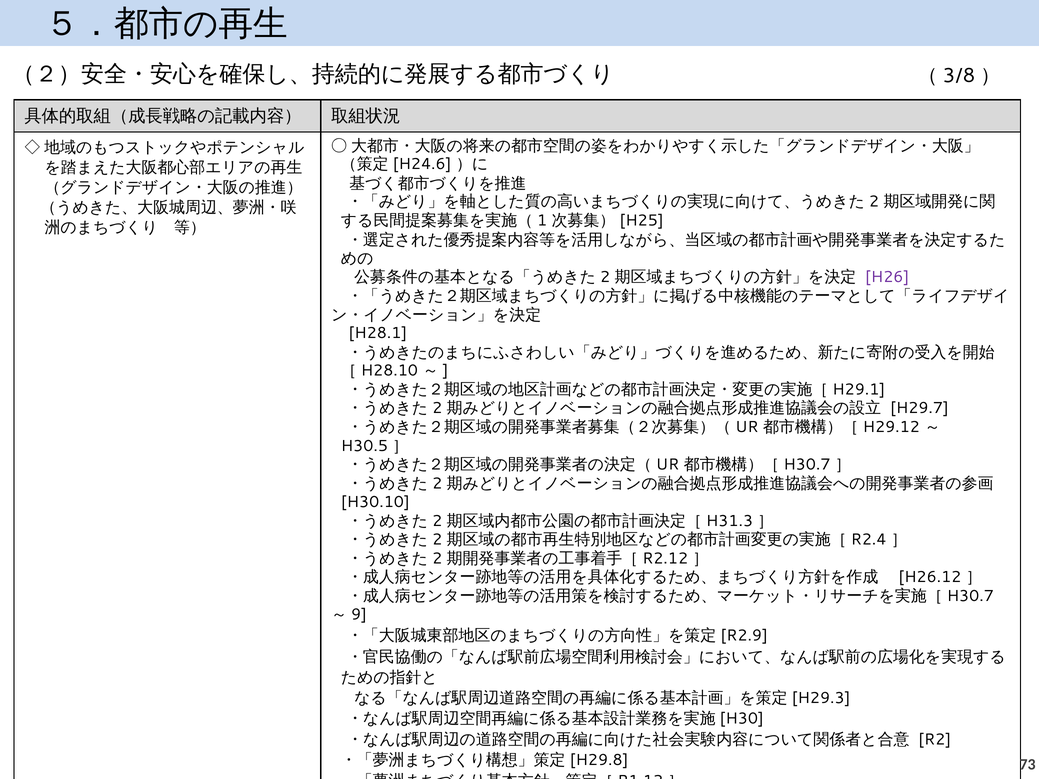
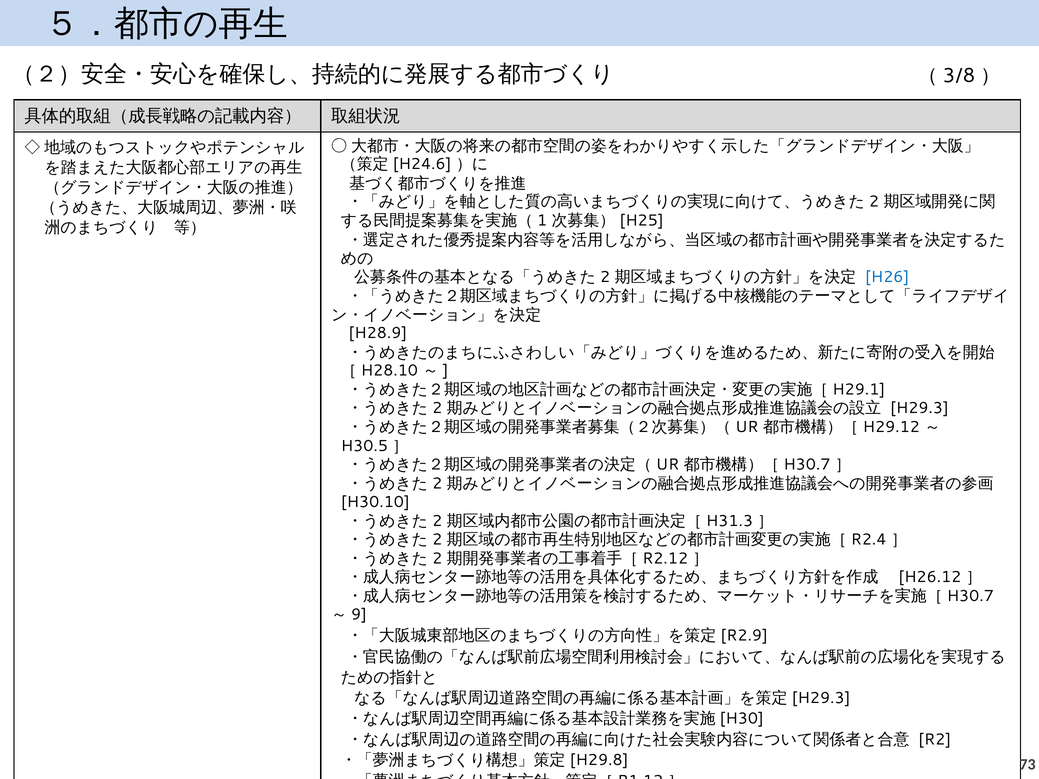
H26 colour: purple -> blue
H28.1: H28.1 -> H28.9
H29.7 at (919, 408): H29.7 -> H29.3
